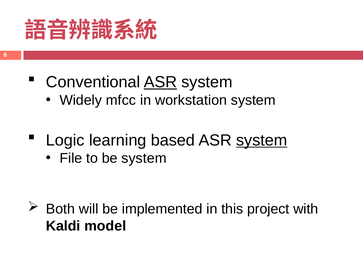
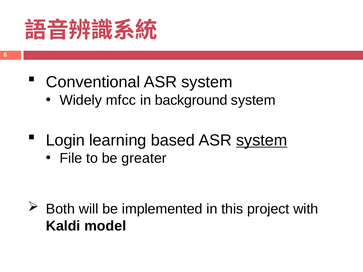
ASR at (160, 82) underline: present -> none
workstation: workstation -> background
Logic: Logic -> Login
be system: system -> greater
